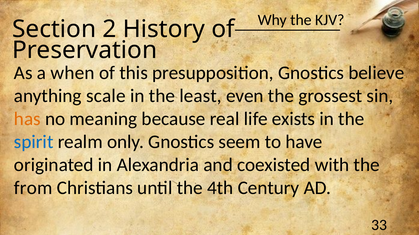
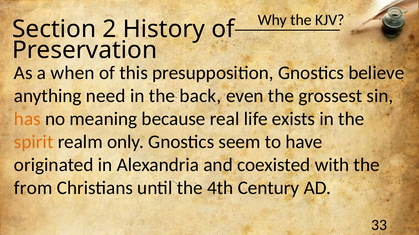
scale: scale -> need
least: least -> back
spirit colour: blue -> orange
